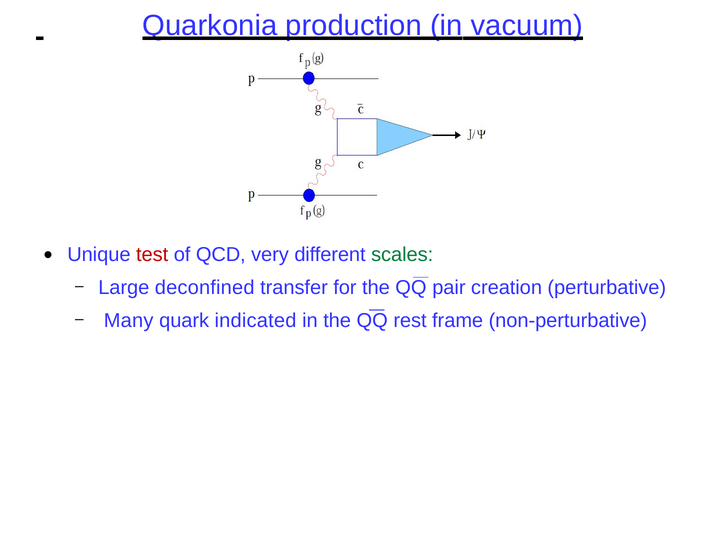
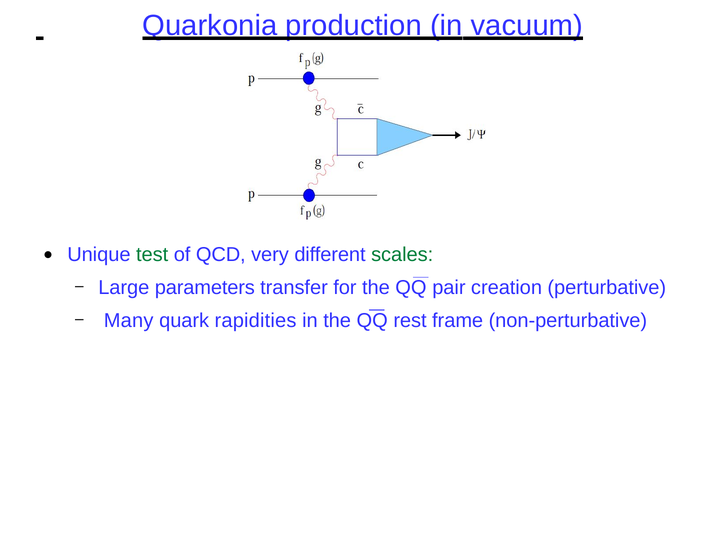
test colour: red -> green
deconfined: deconfined -> parameters
indicated: indicated -> rapidities
